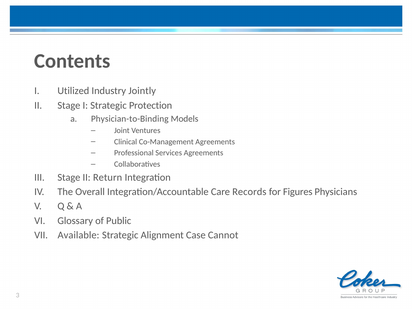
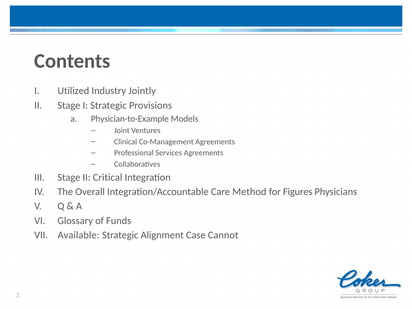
Protection: Protection -> Provisions
Physician-to-Binding: Physician-to-Binding -> Physician-to-Example
Return: Return -> Critical
Records: Records -> Method
Public: Public -> Funds
